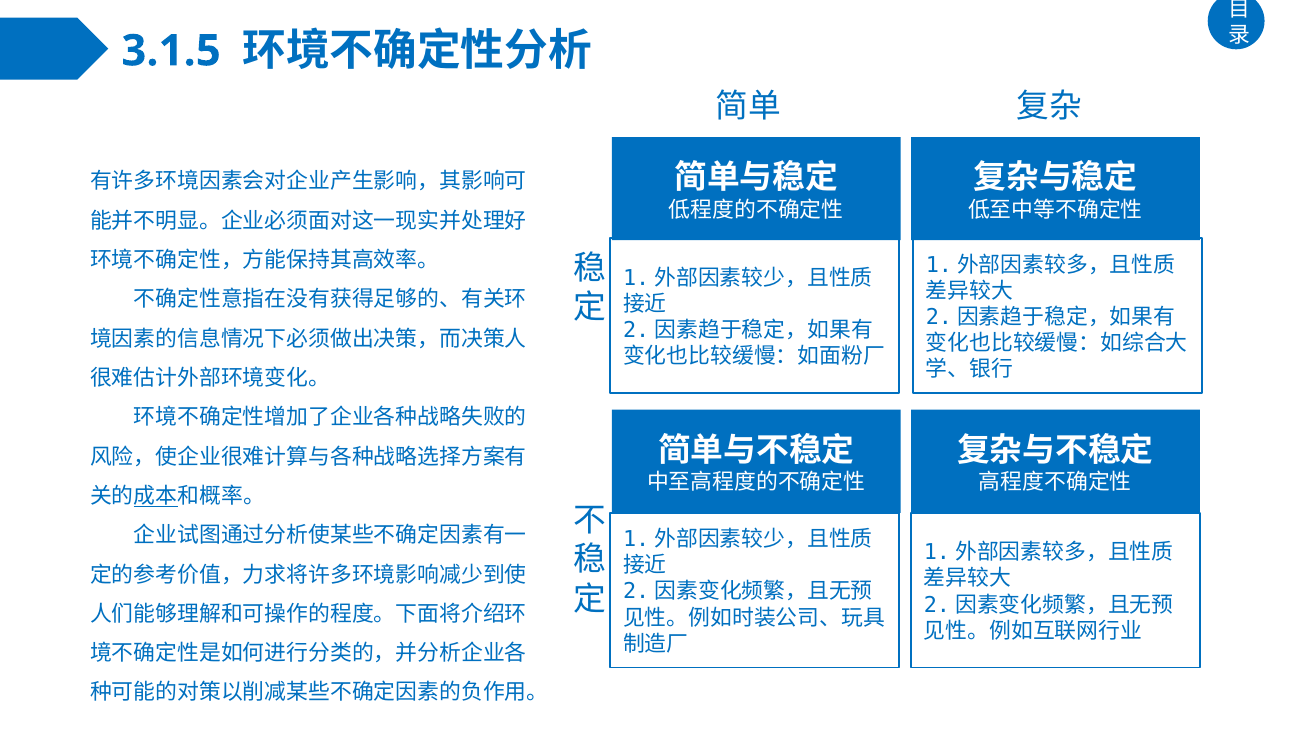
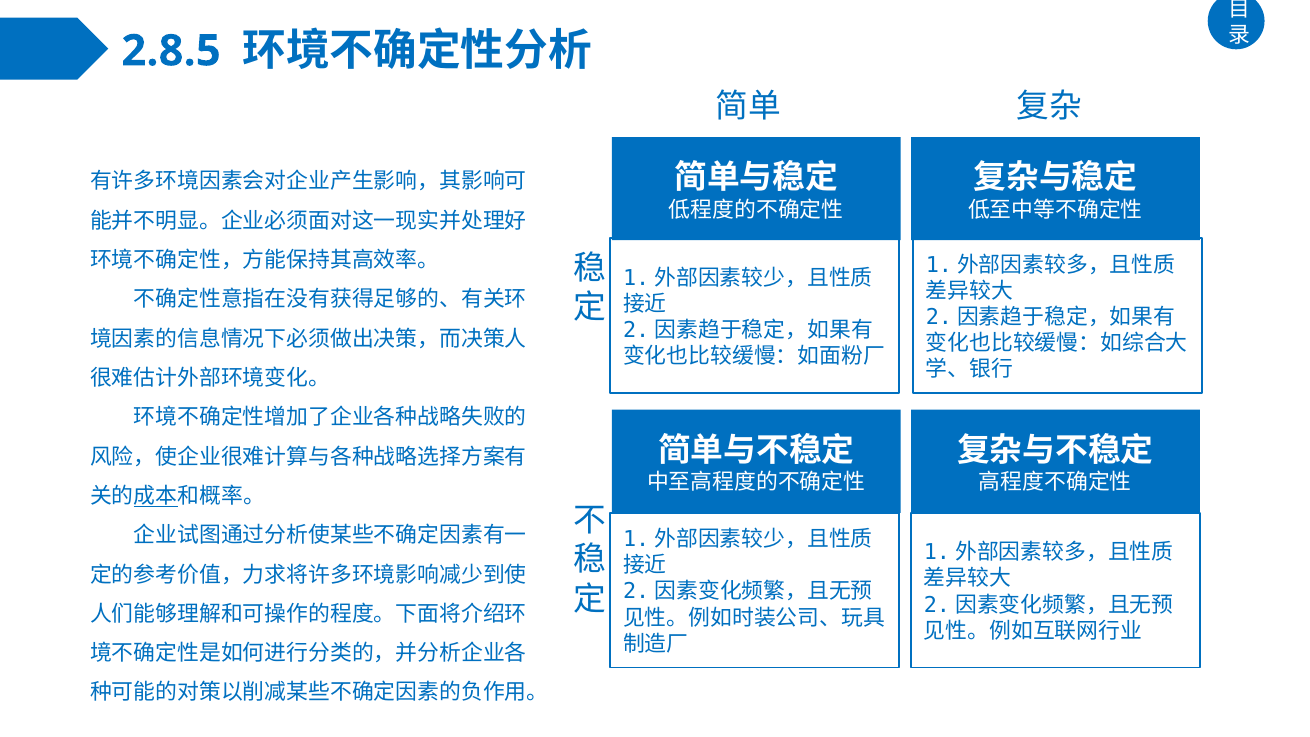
3.1.5: 3.1.5 -> 2.8.5
